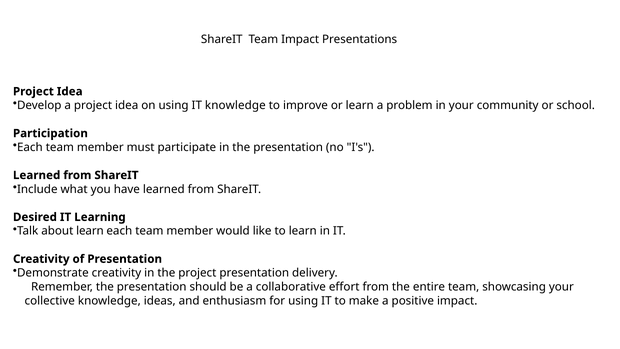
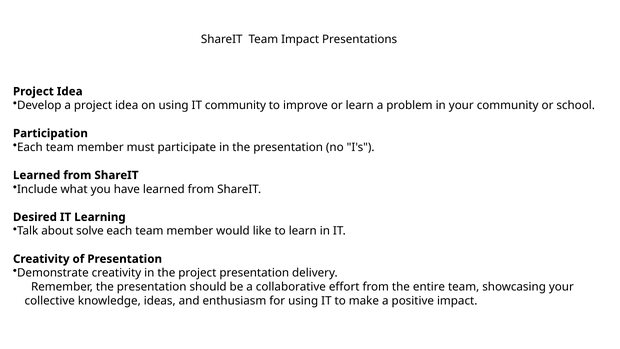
IT knowledge: knowledge -> community
about learn: learn -> solve
